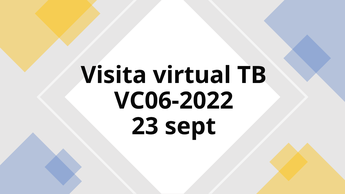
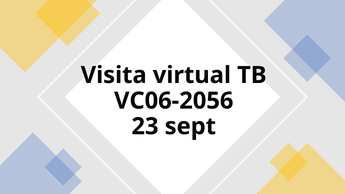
VC06-2022: VC06-2022 -> VC06-2056
